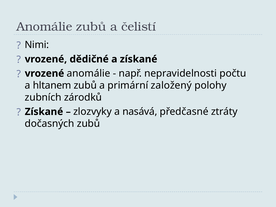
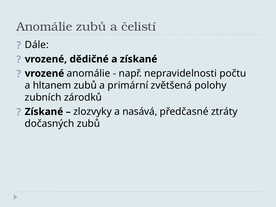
Nimi: Nimi -> Dále
založený: založený -> zvětšená
